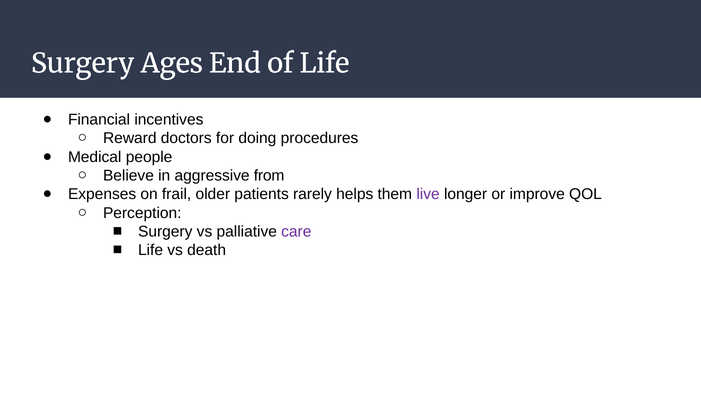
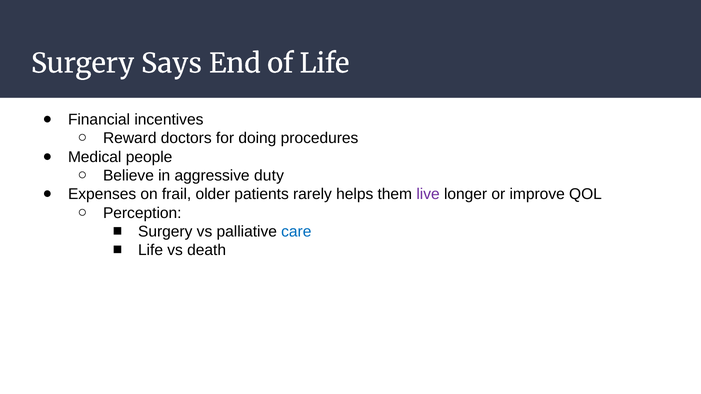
Ages: Ages -> Says
from: from -> duty
care colour: purple -> blue
